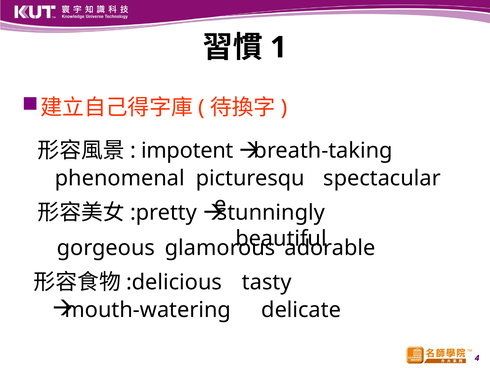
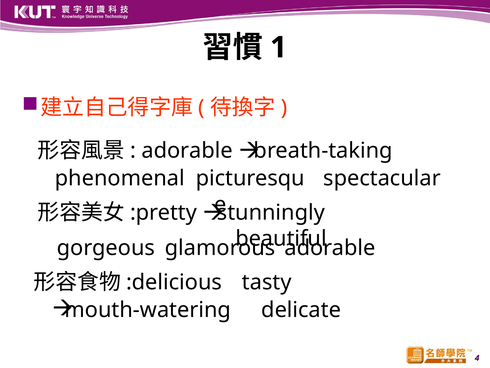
impotent at (187, 151): impotent -> adorable
